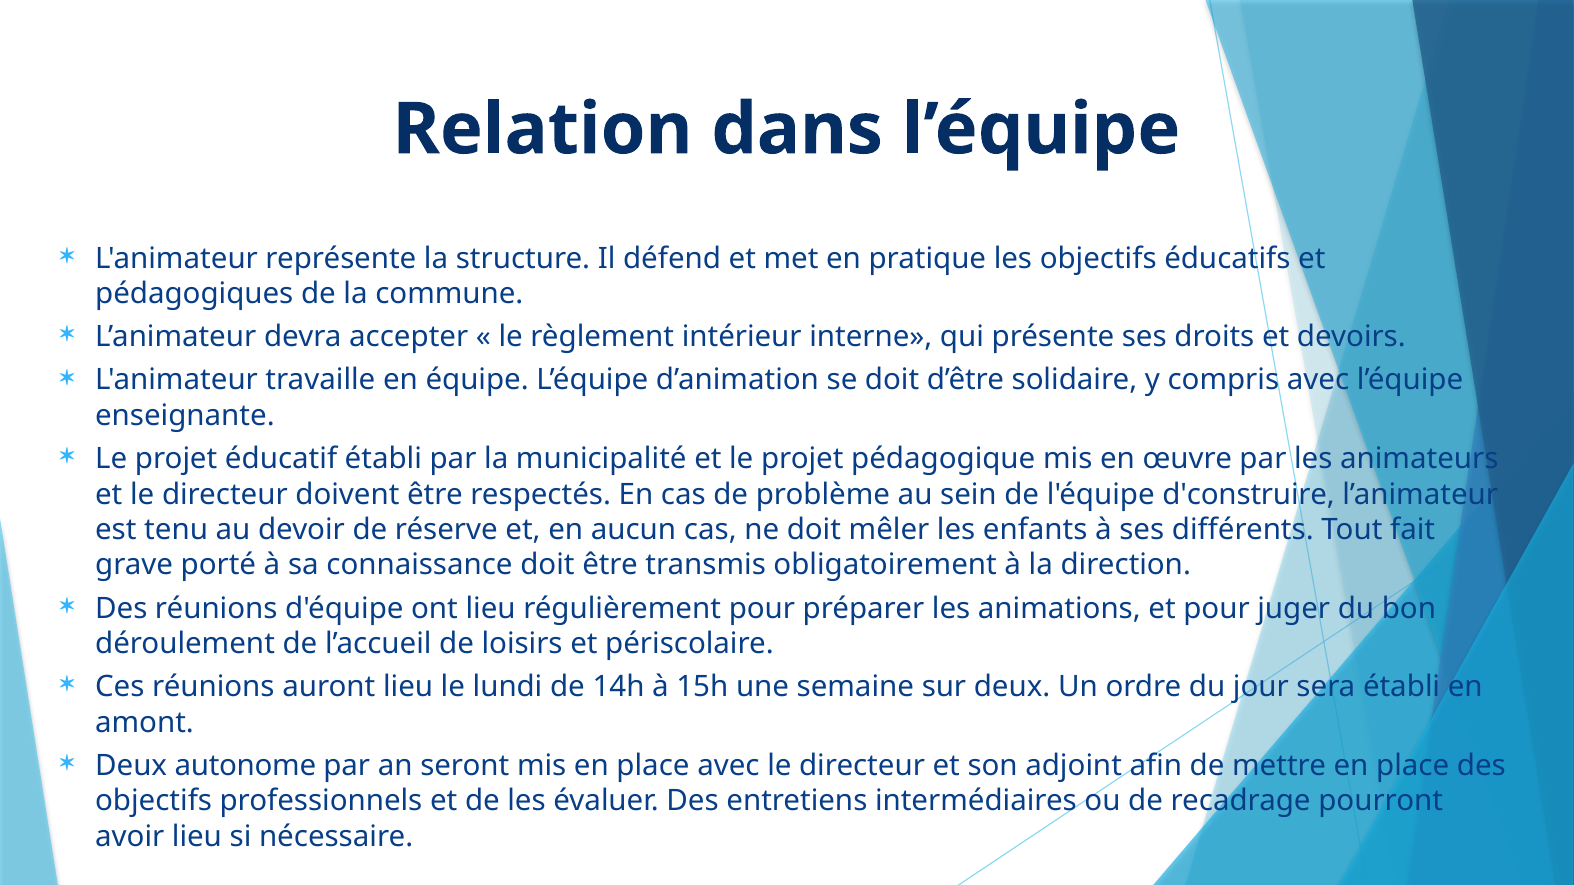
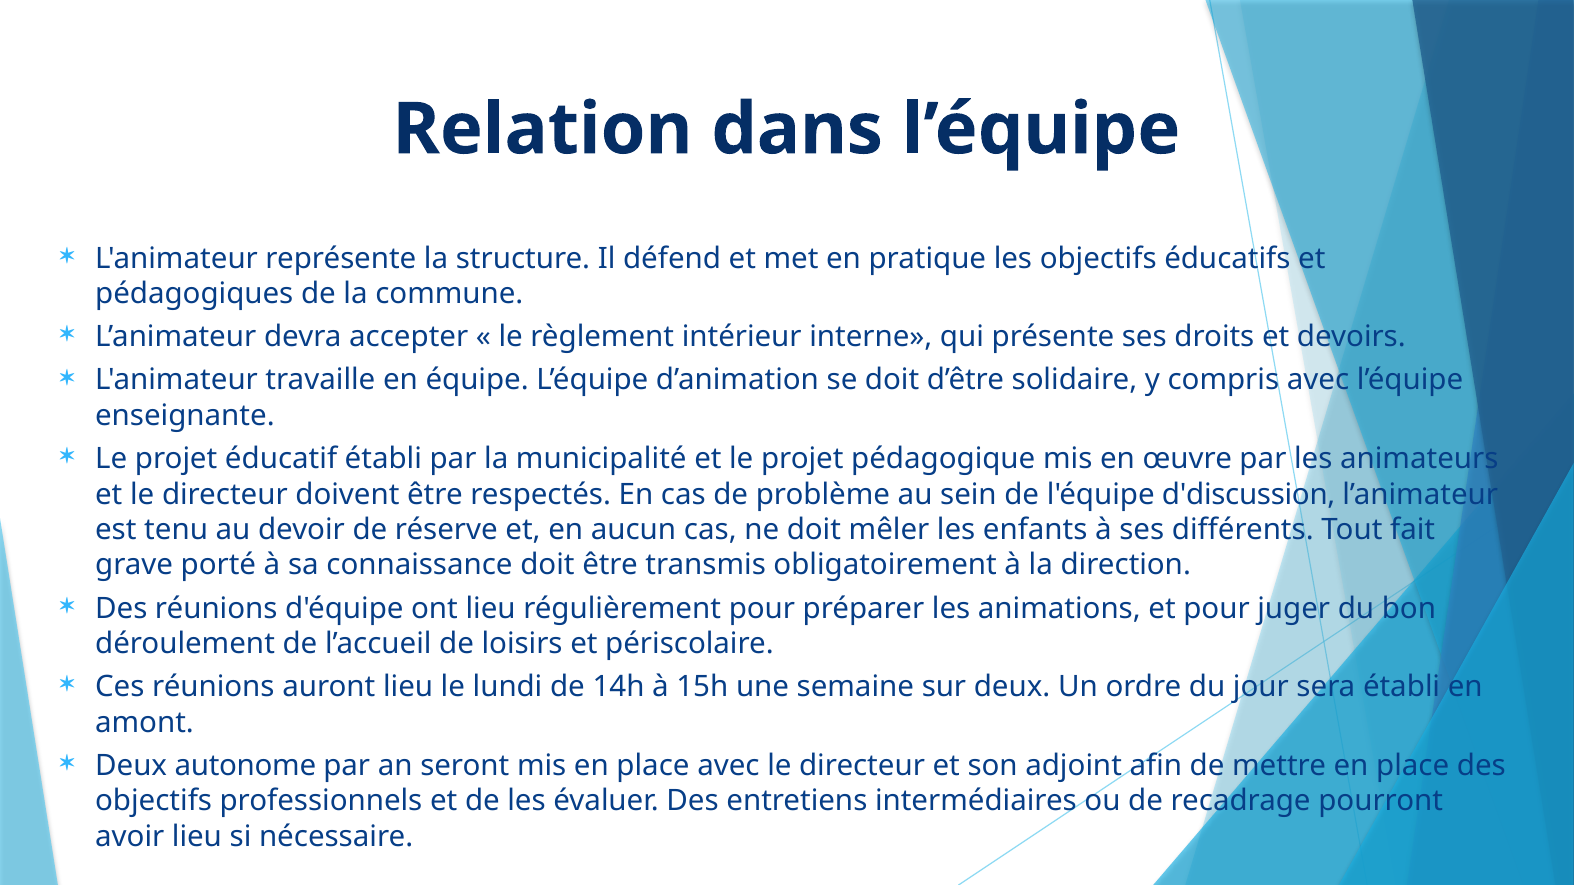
d'construire: d'construire -> d'discussion
